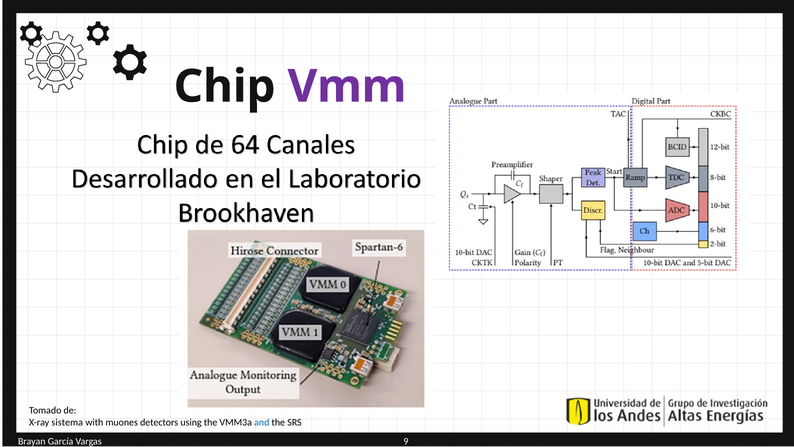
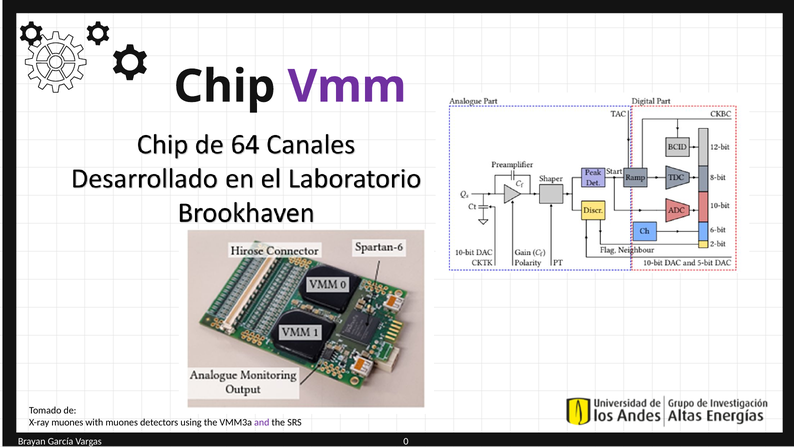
X-ray sistema: sistema -> muones
and colour: blue -> purple
9: 9 -> 0
